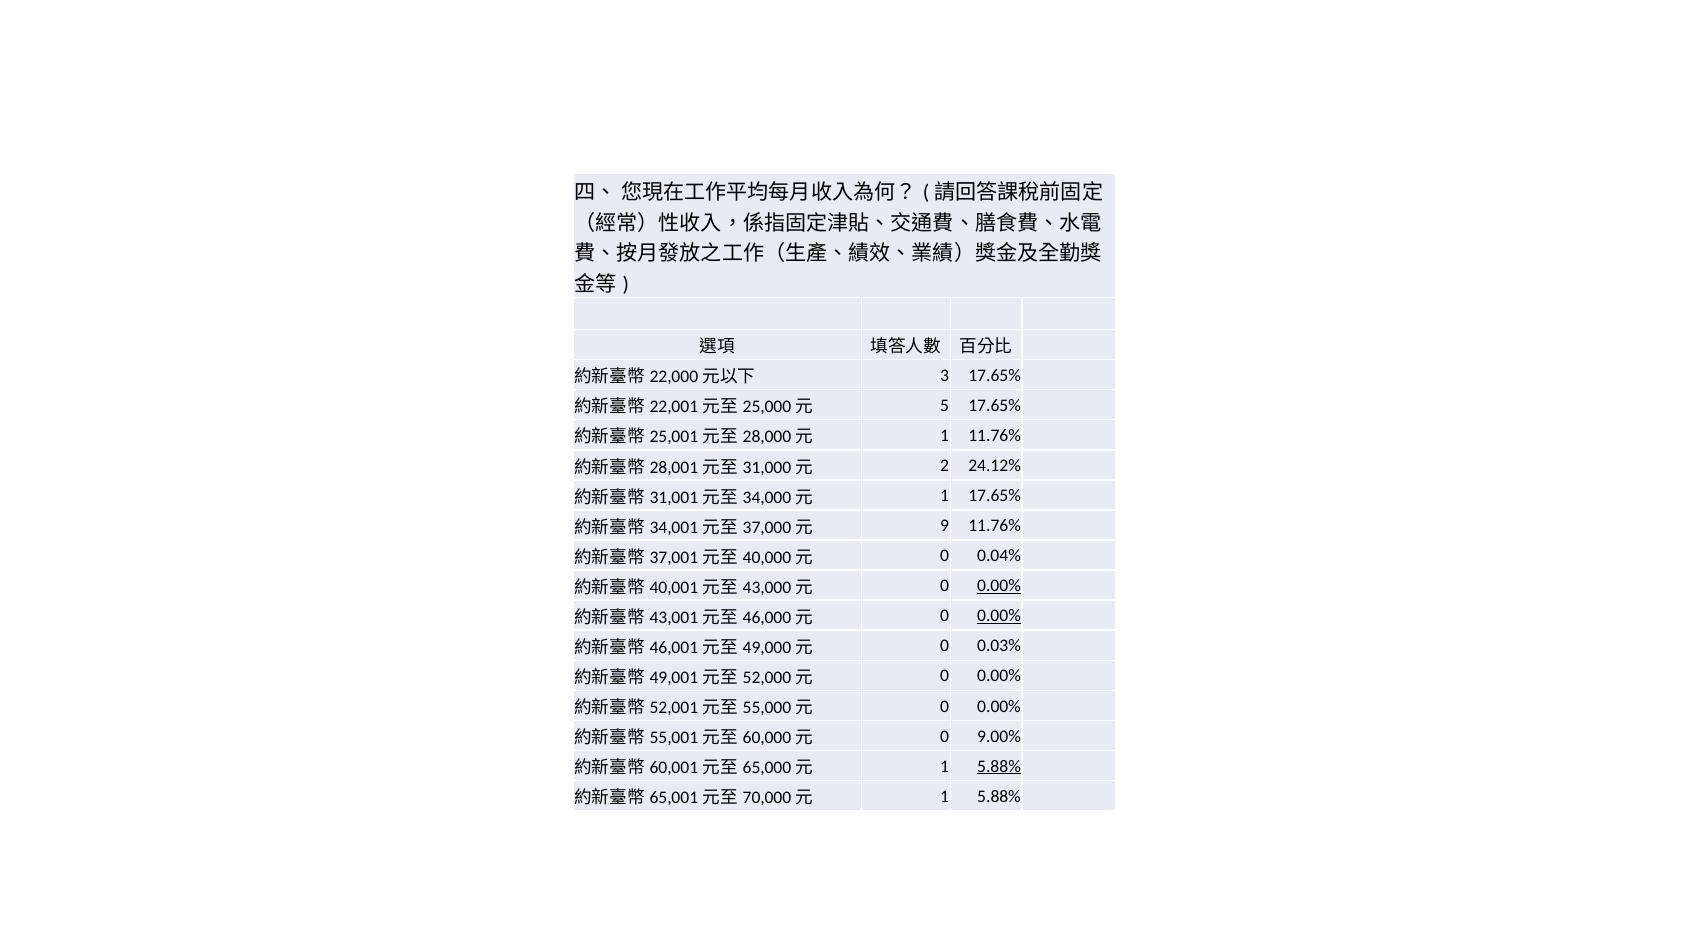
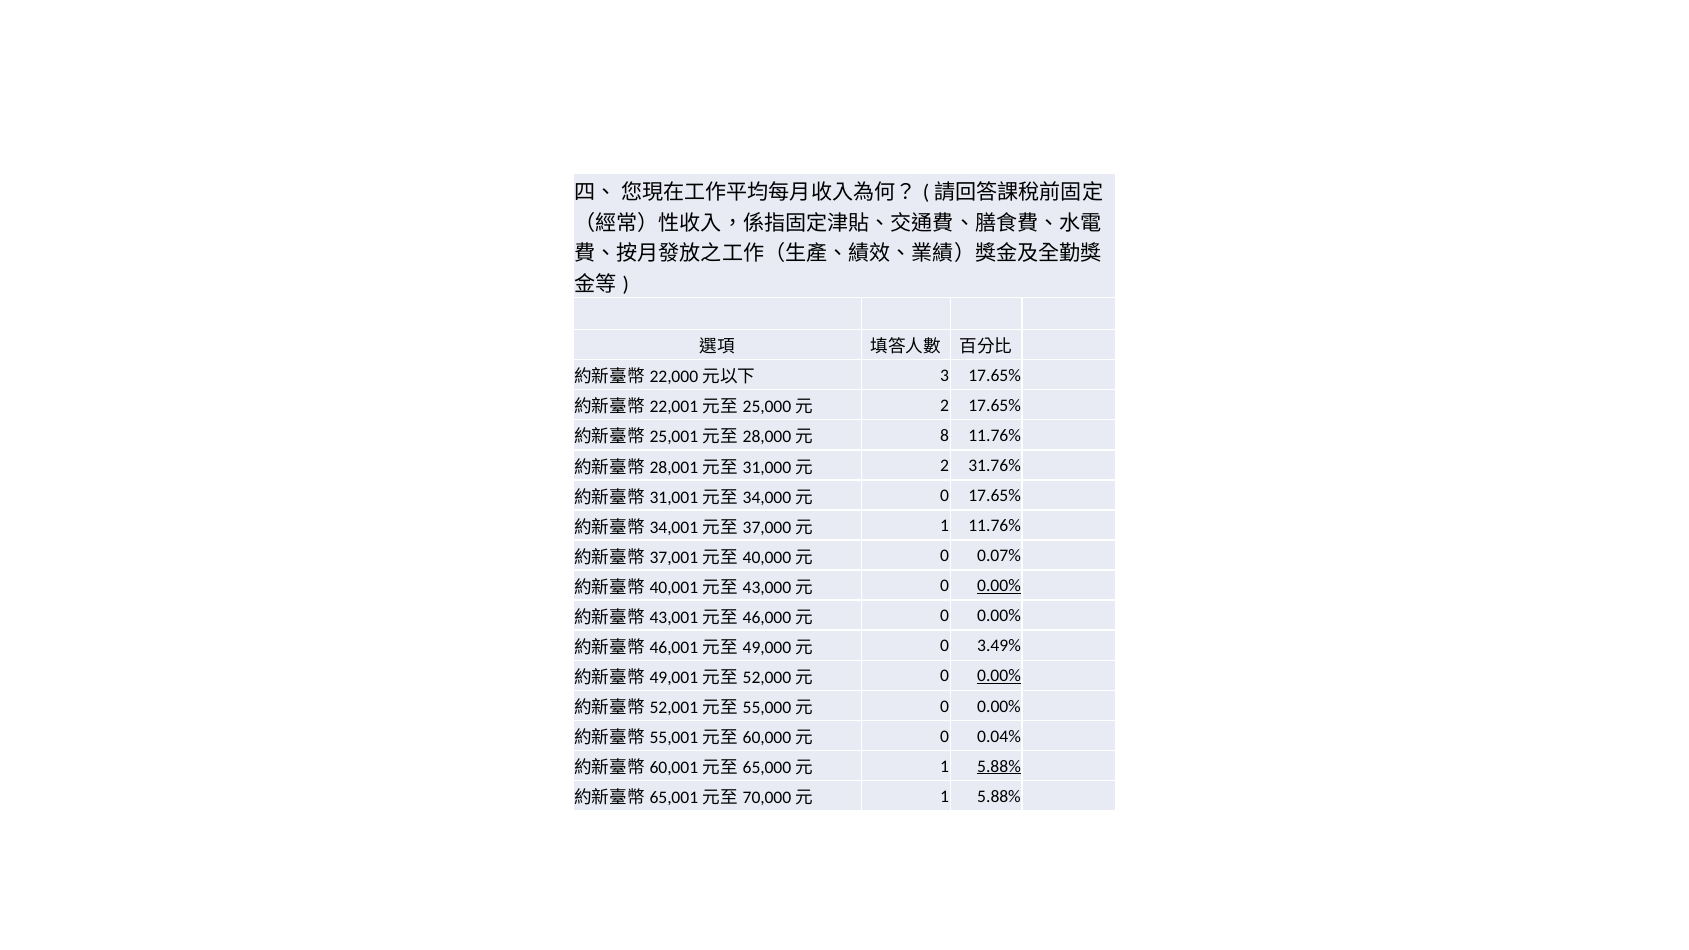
5 at (945, 406): 5 -> 2
1 at (945, 436): 1 -> 8
24.12%: 24.12% -> 31.76%
1 at (945, 496): 1 -> 0
9 at (945, 526): 9 -> 1
0.04%: 0.04% -> 0.07%
0.00% at (999, 616) underline: present -> none
0.03%: 0.03% -> 3.49%
0.00% at (999, 676) underline: none -> present
9.00%: 9.00% -> 0.04%
